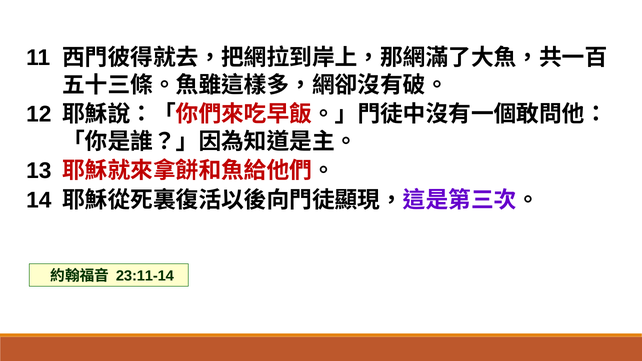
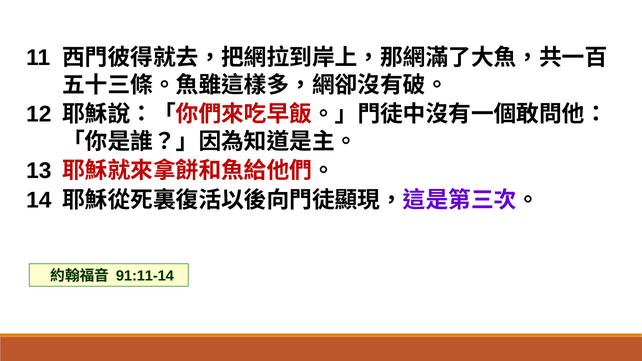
23:11-14: 23:11-14 -> 91:11-14
